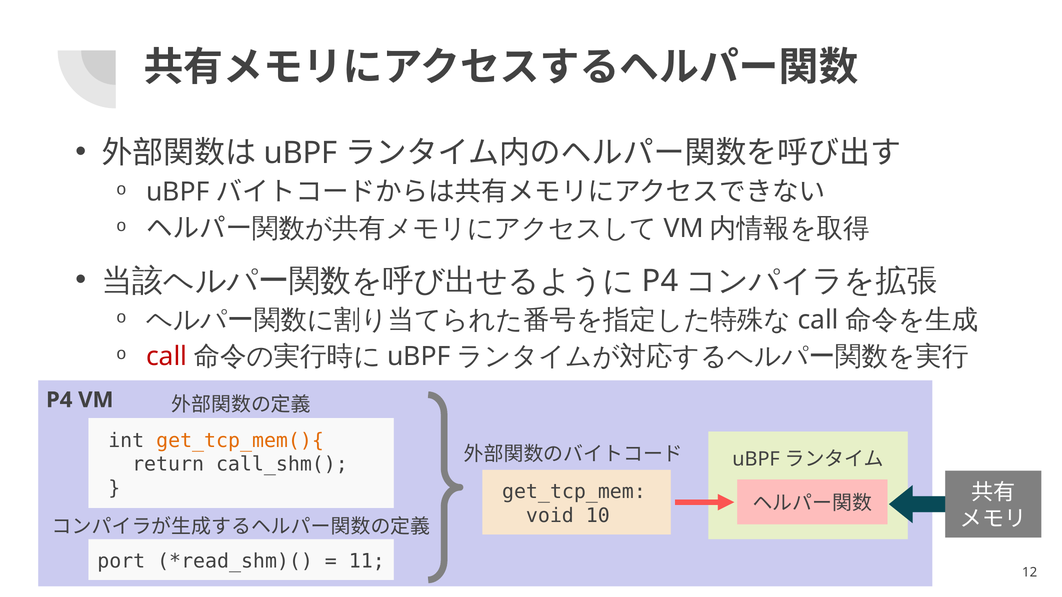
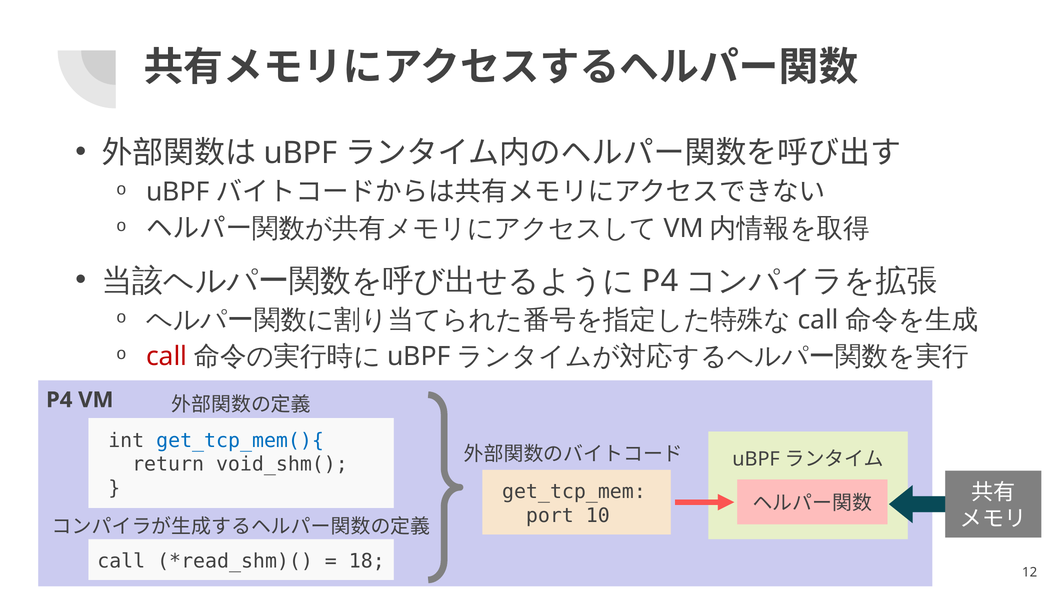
get_tcp_mem(){ colour: orange -> blue
call_shm(: call_shm( -> void_shm(
void: void -> port
port at (121, 561): port -> call
11: 11 -> 18
